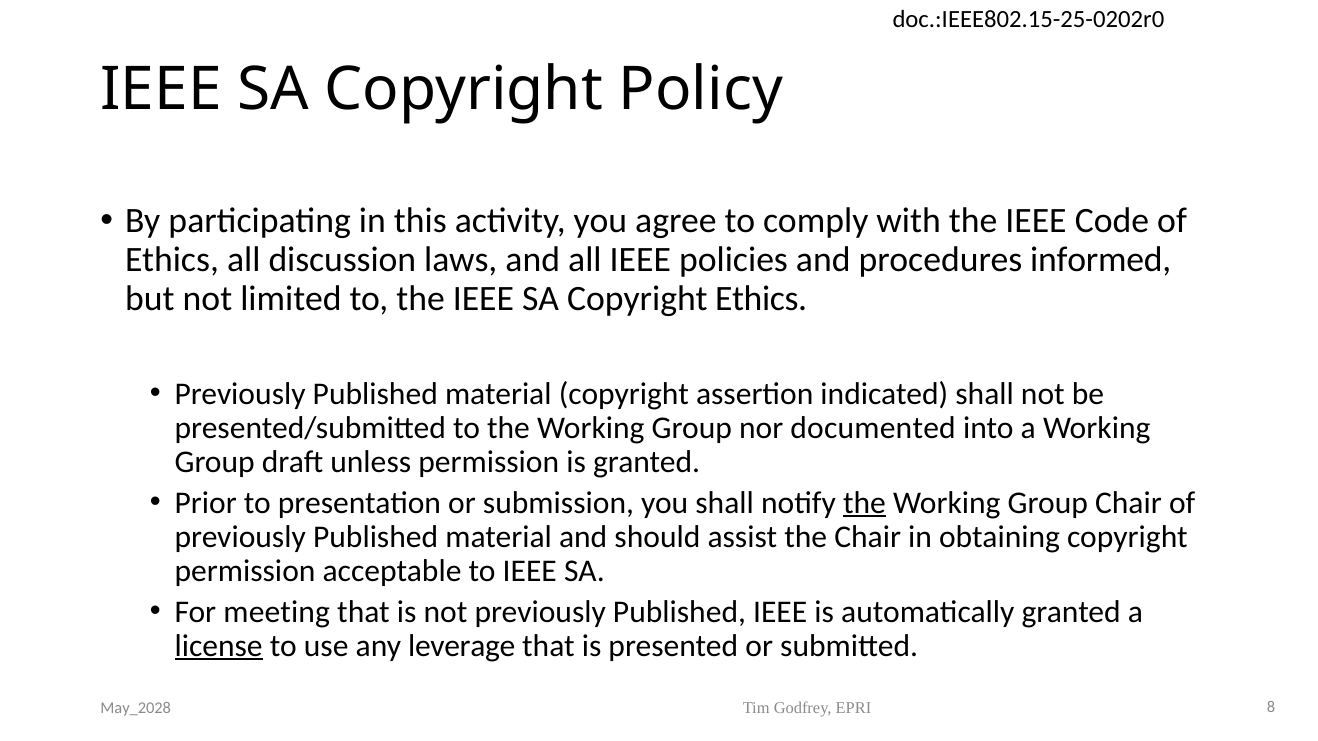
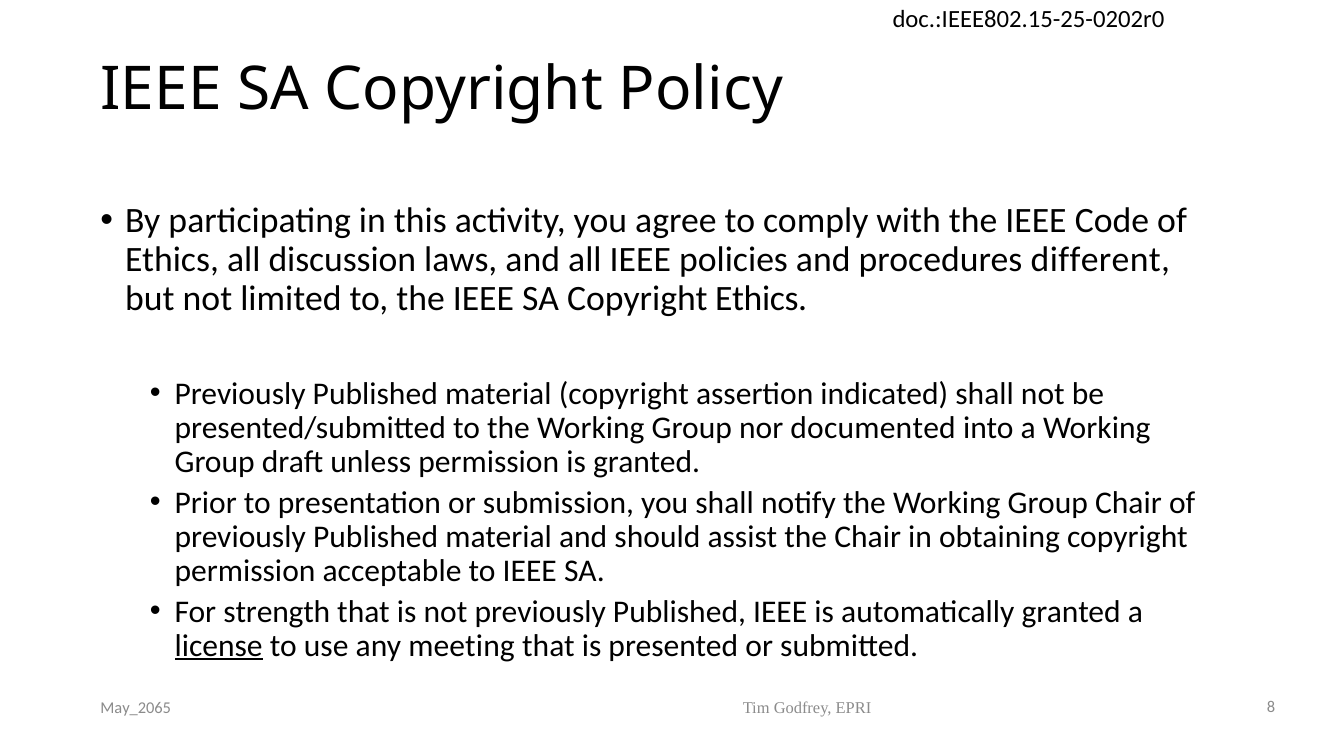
informed: informed -> different
the at (865, 503) underline: present -> none
meeting: meeting -> strength
leverage: leverage -> meeting
May_2028: May_2028 -> May_2065
